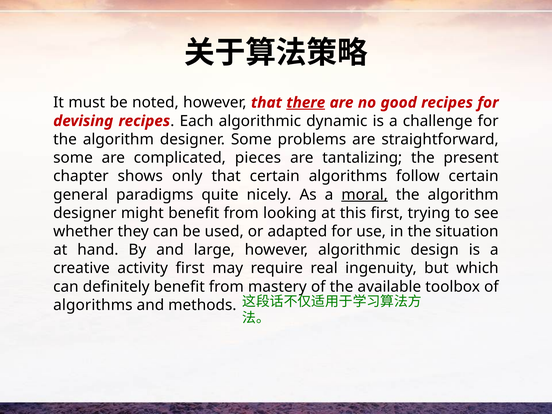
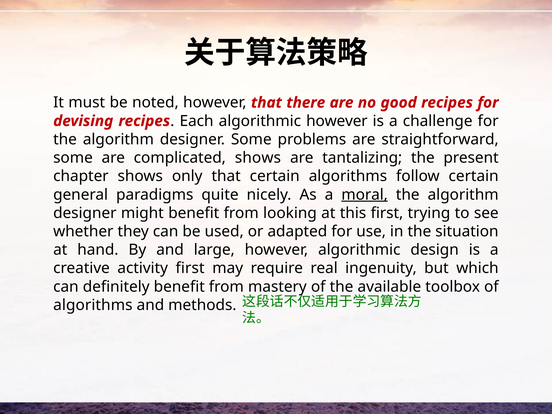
there underline: present -> none
algorithmic dynamic: dynamic -> however
complicated pieces: pieces -> shows
